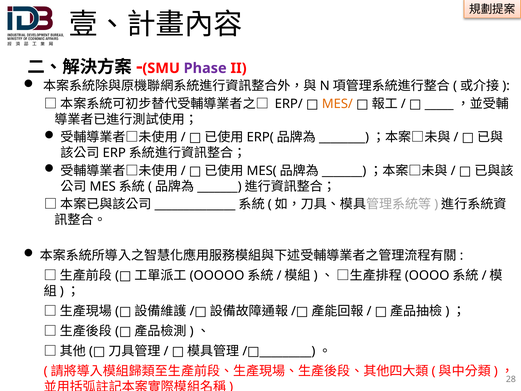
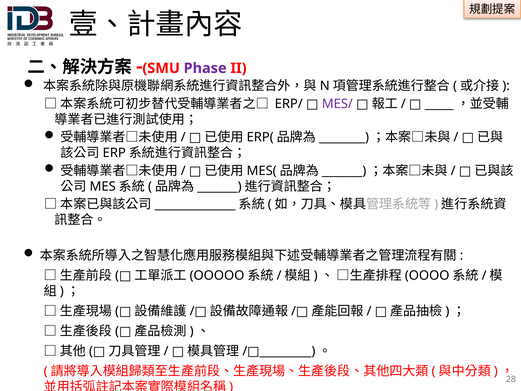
MES/ colour: orange -> purple
